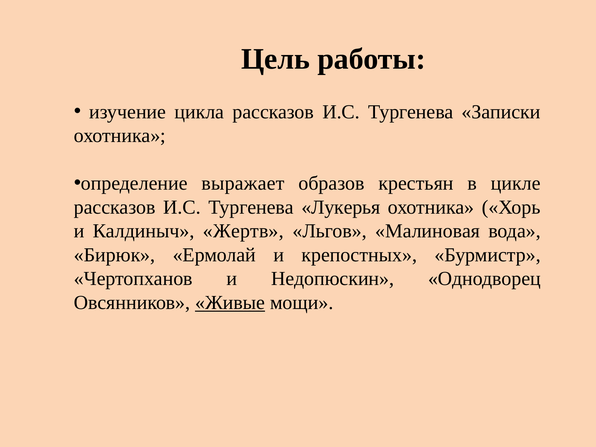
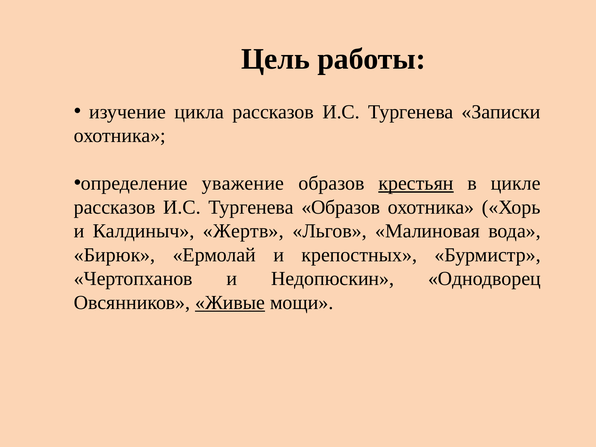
выражает: выражает -> уважение
крестьян underline: none -> present
Тургенева Лукерья: Лукерья -> Образов
